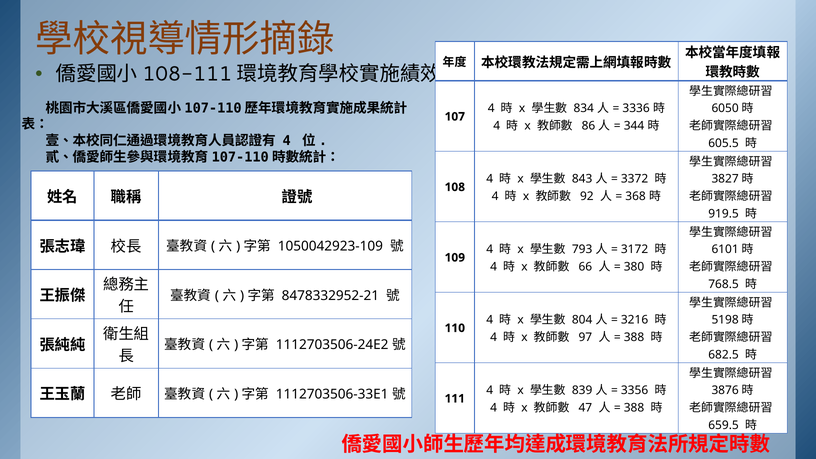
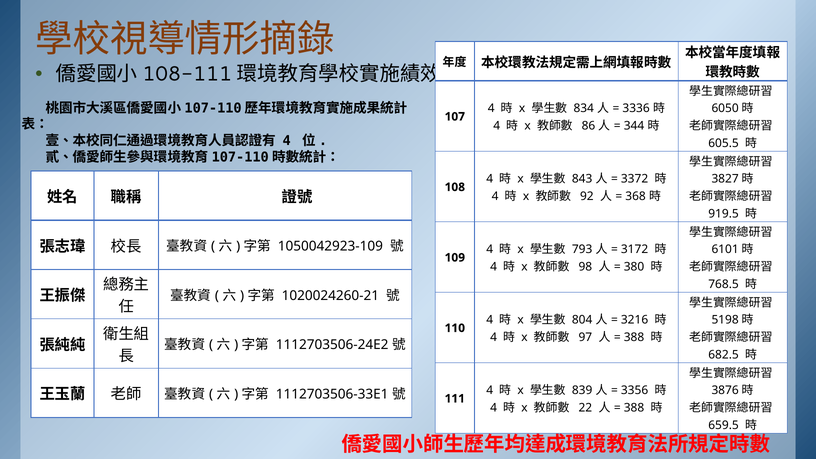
66: 66 -> 98
8478332952-21: 8478332952-21 -> 1020024260-21
47: 47 -> 22
